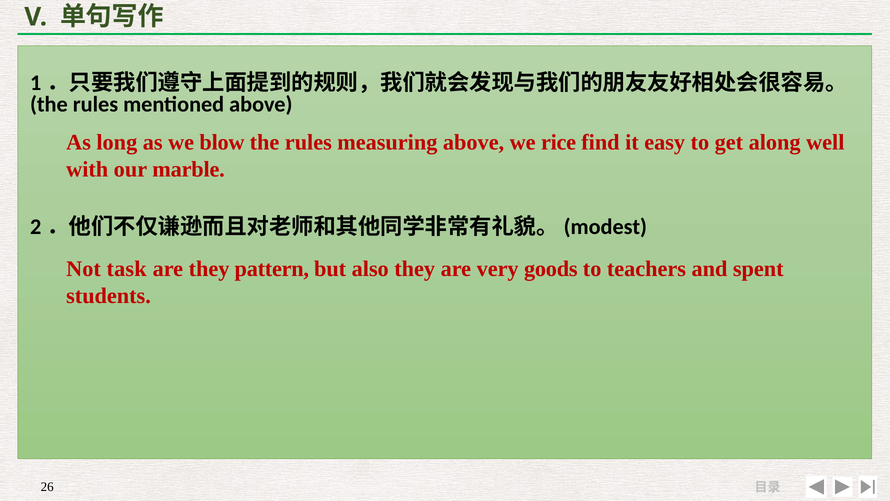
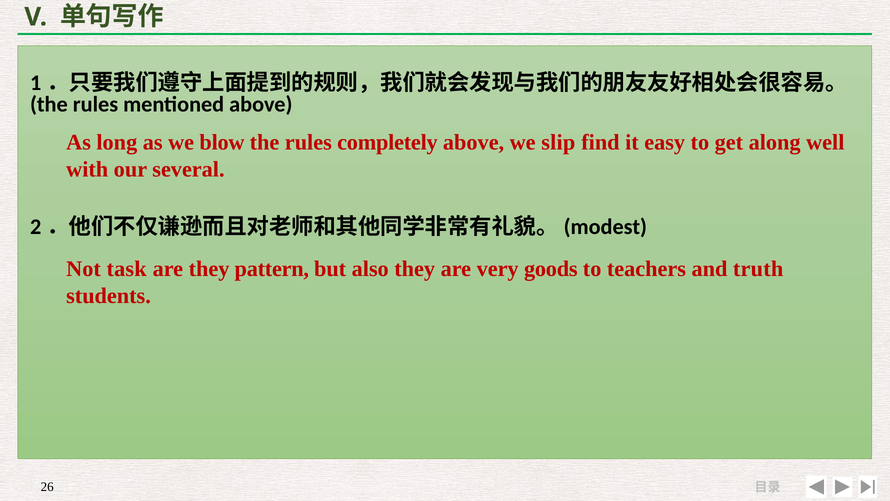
measuring: measuring -> completely
rice: rice -> slip
marble: marble -> several
spent: spent -> truth
